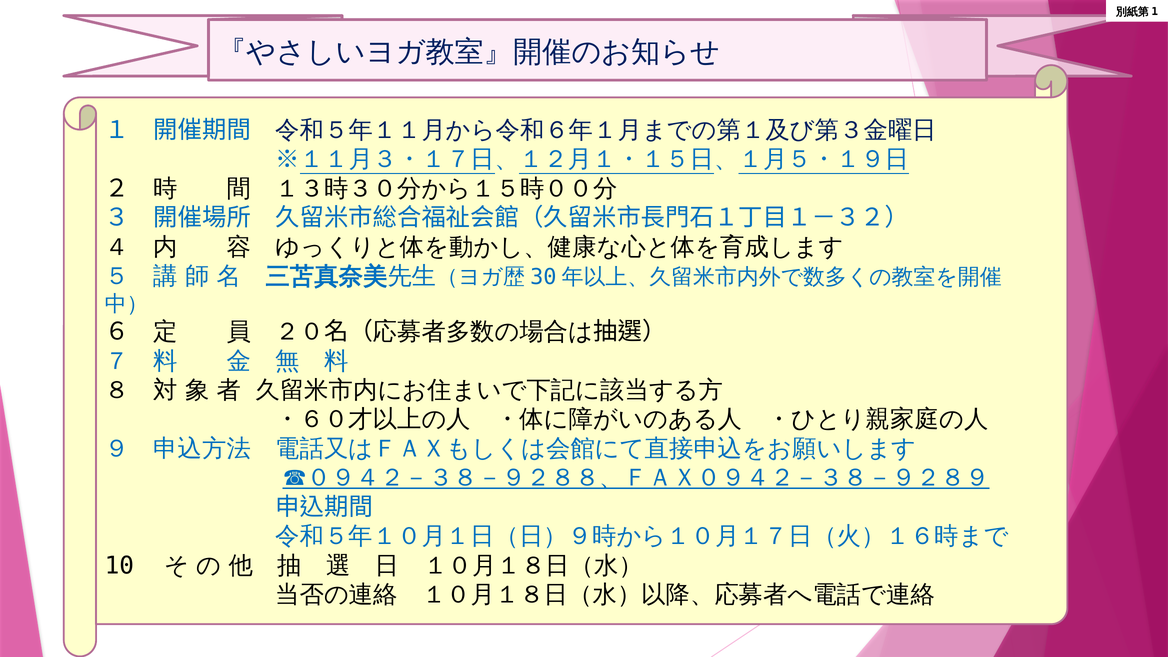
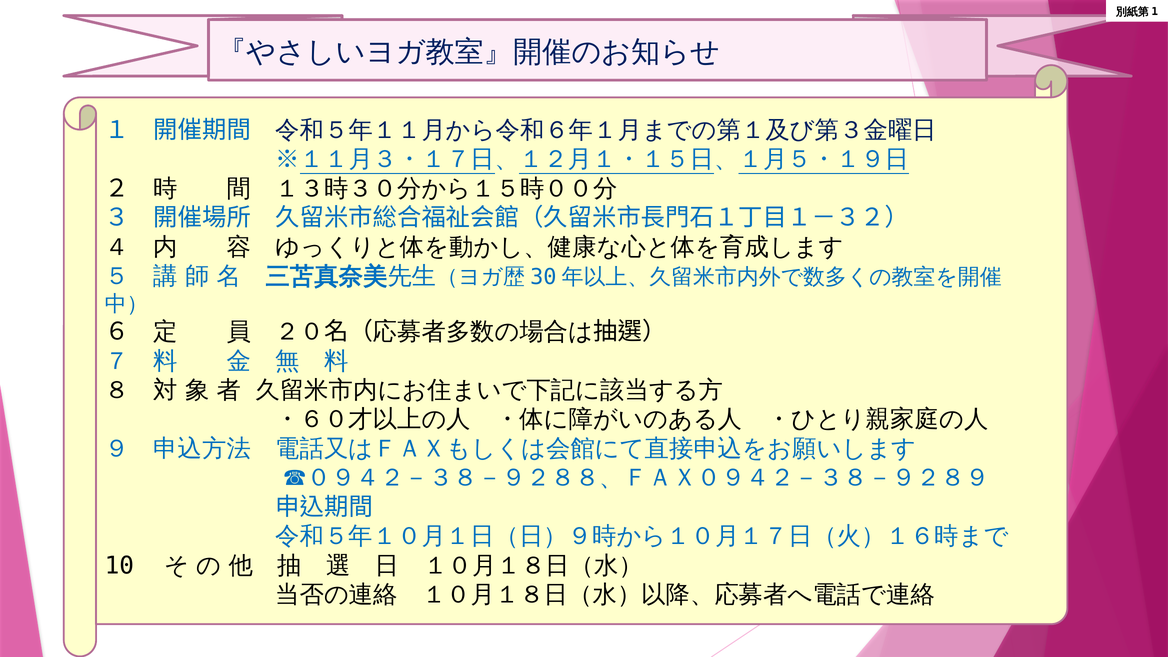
☎０９４２－３８－９２８８、ＦＡＸ０９４２－３８－９２８９ underline: present -> none
